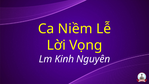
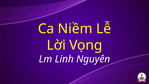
Kinh: Kinh -> Linh
